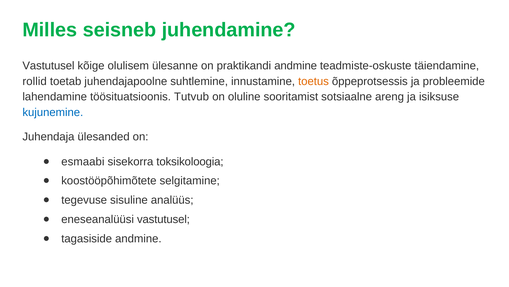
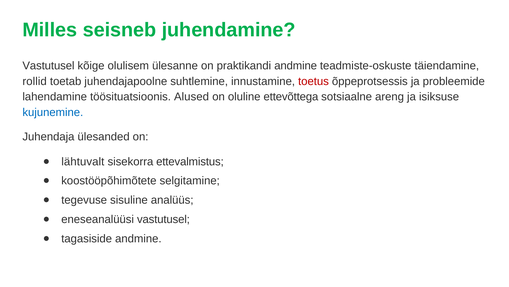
toetus colour: orange -> red
Tutvub: Tutvub -> Alused
sooritamist: sooritamist -> ettevõttega
esmaabi: esmaabi -> lähtuvalt
toksikoloogia: toksikoloogia -> ettevalmistus
